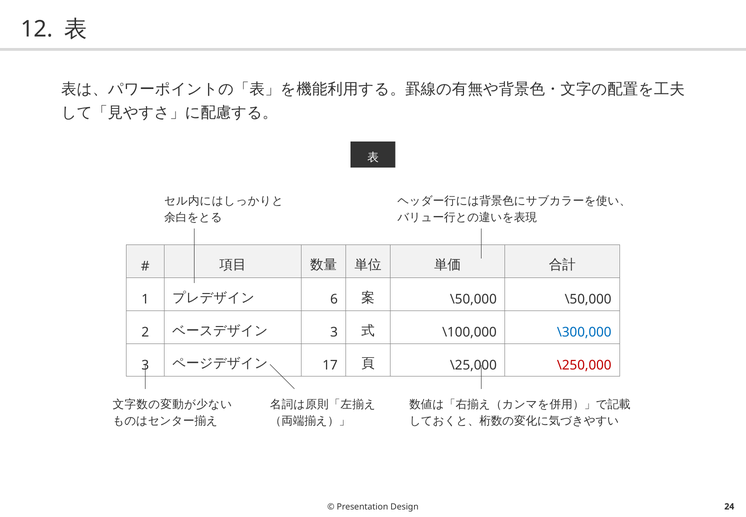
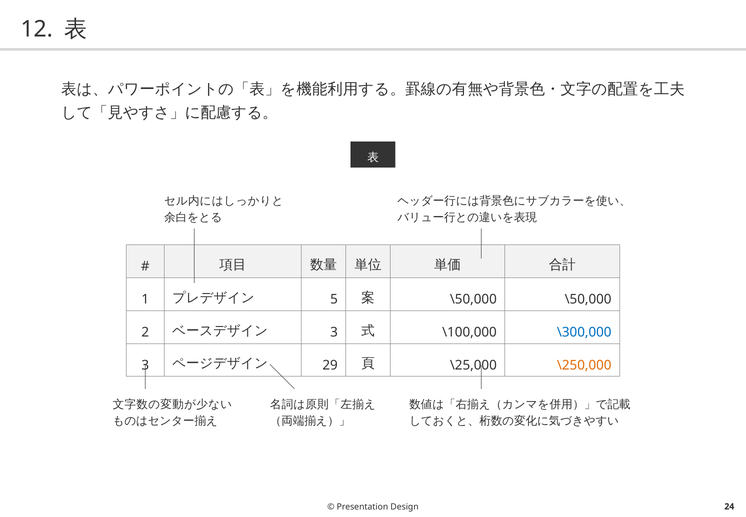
6: 6 -> 5
17: 17 -> 29
\250,000 colour: red -> orange
